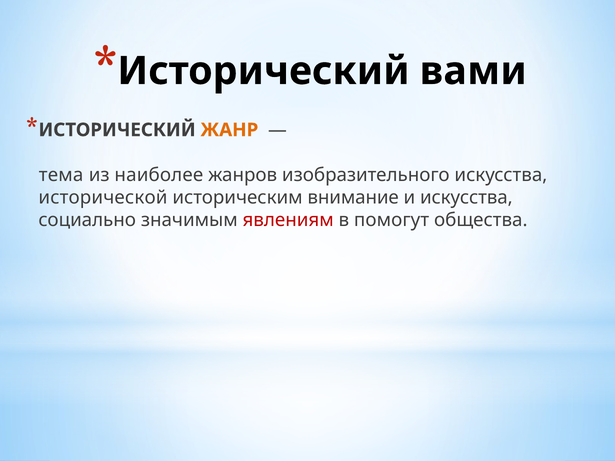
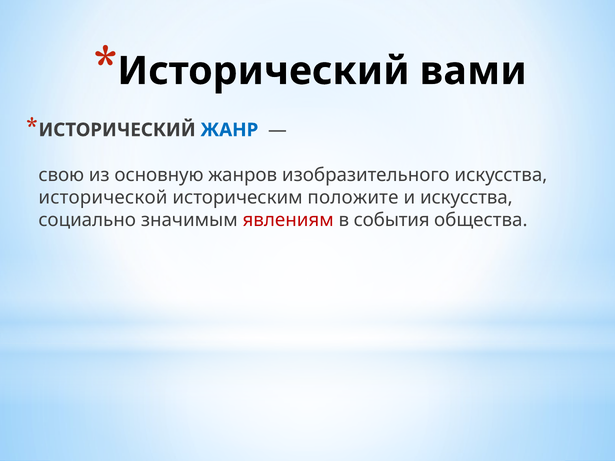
ЖАНР colour: orange -> blue
тема: тема -> свою
наиболее: наиболее -> основную
внимание: внимание -> положите
помогут: помогут -> события
